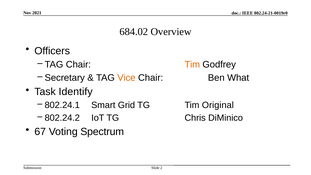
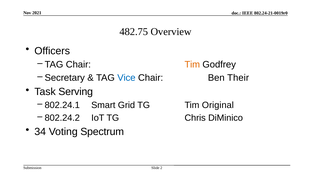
684.02: 684.02 -> 482.75
Vice colour: orange -> blue
What: What -> Their
Identify: Identify -> Serving
67: 67 -> 34
